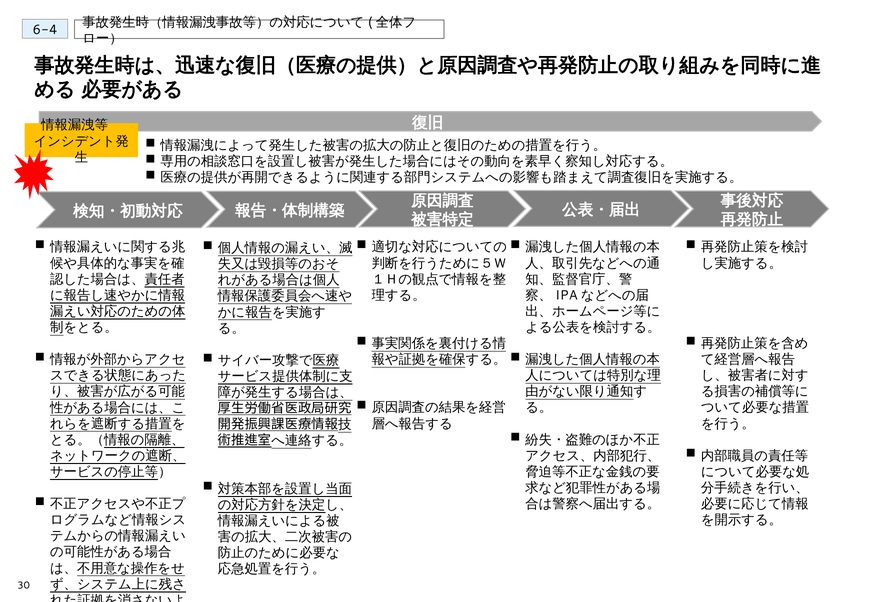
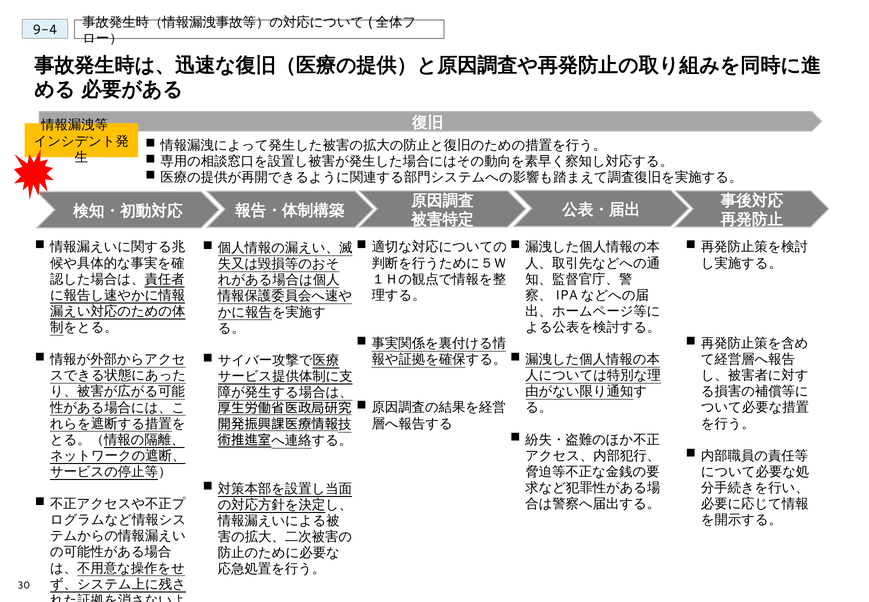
6-4: 6-4 -> 9-4
